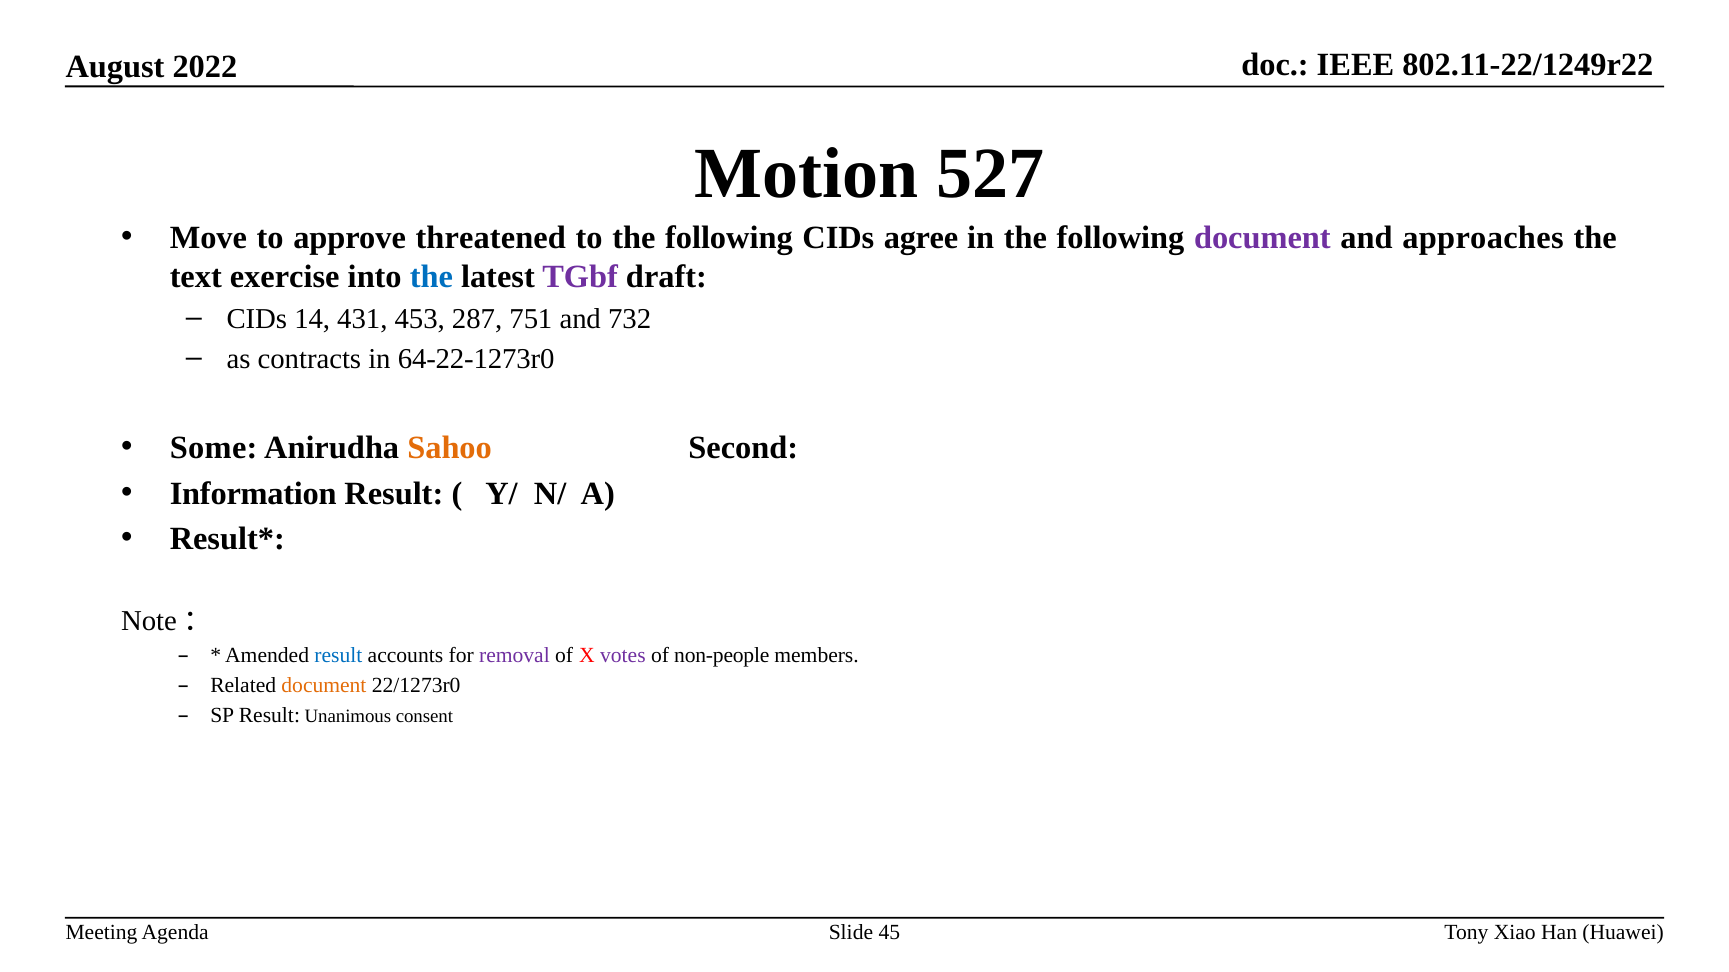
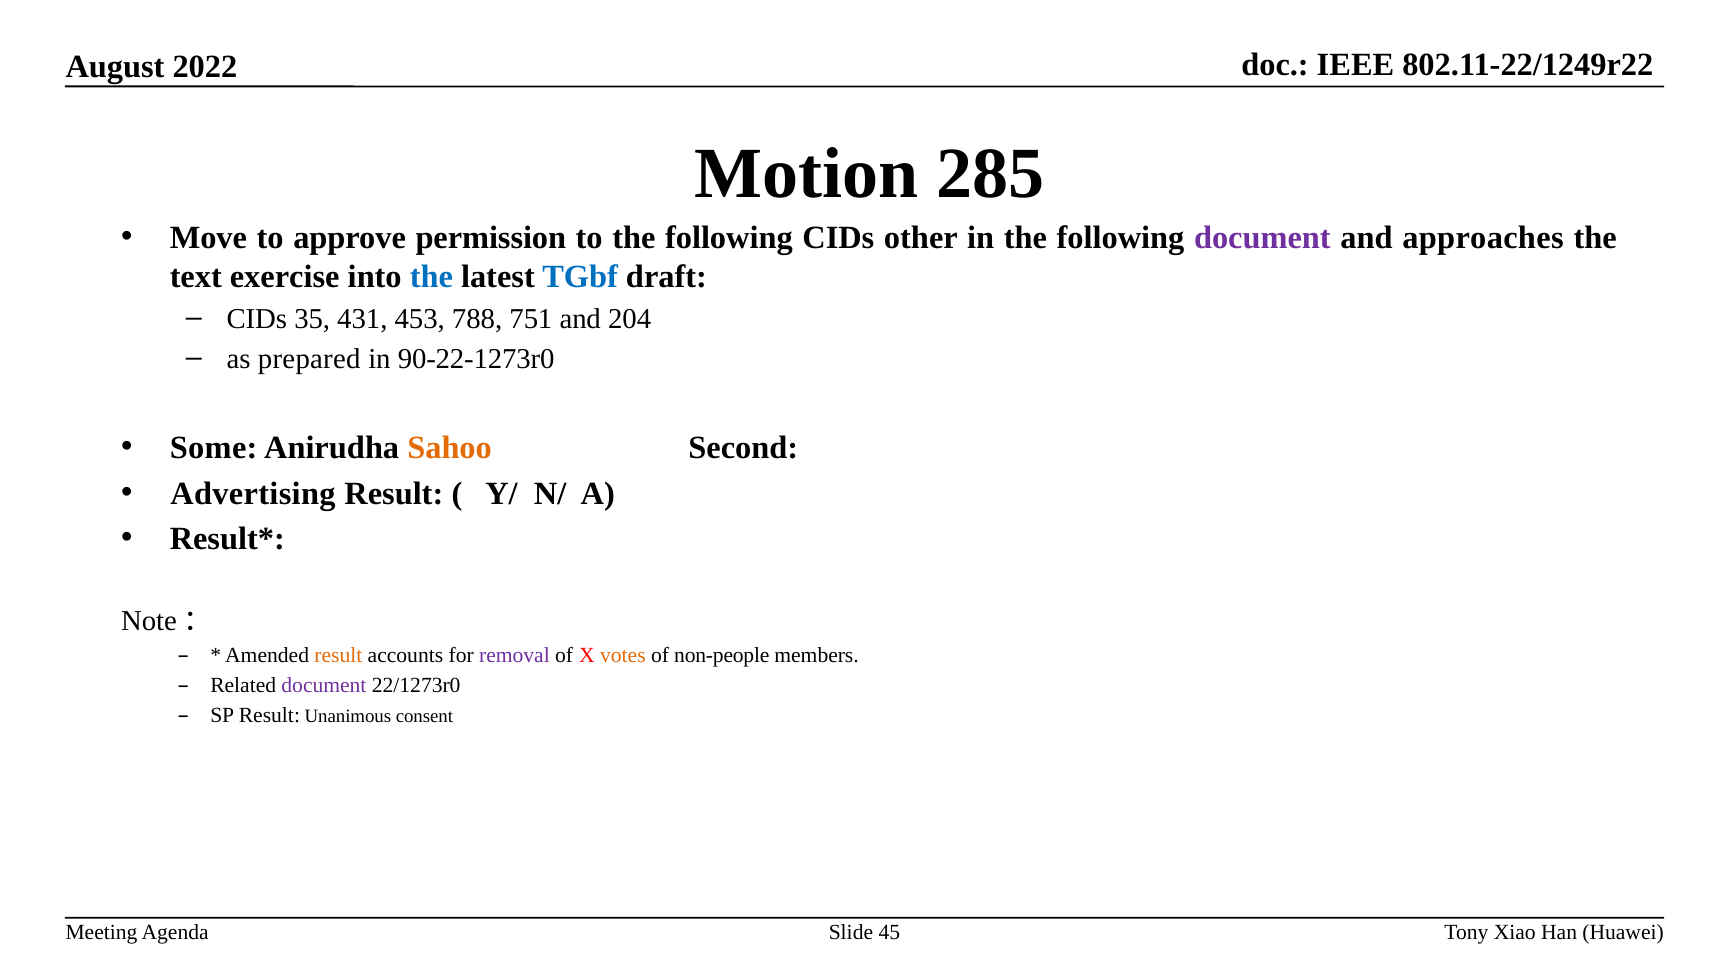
527: 527 -> 285
threatened: threatened -> permission
agree: agree -> other
TGbf colour: purple -> blue
14: 14 -> 35
287: 287 -> 788
732: 732 -> 204
contracts: contracts -> prepared
64-22-1273r0: 64-22-1273r0 -> 90-22-1273r0
Information: Information -> Advertising
result at (338, 656) colour: blue -> orange
votes colour: purple -> orange
document at (324, 686) colour: orange -> purple
